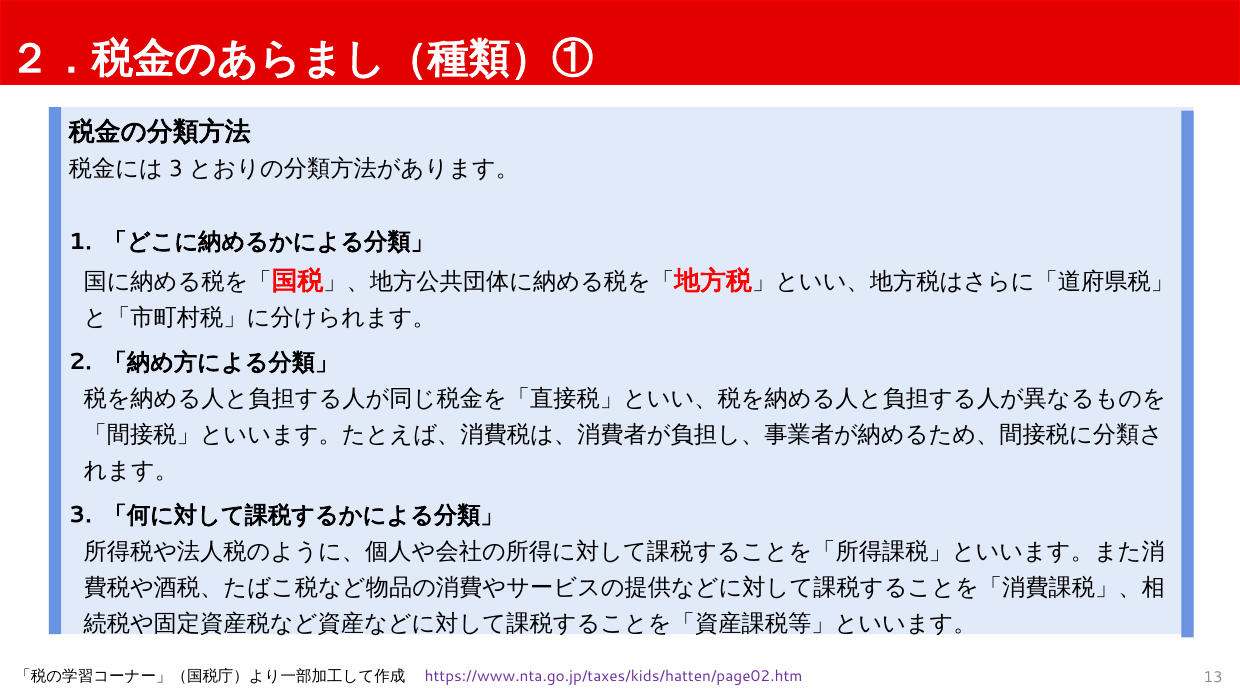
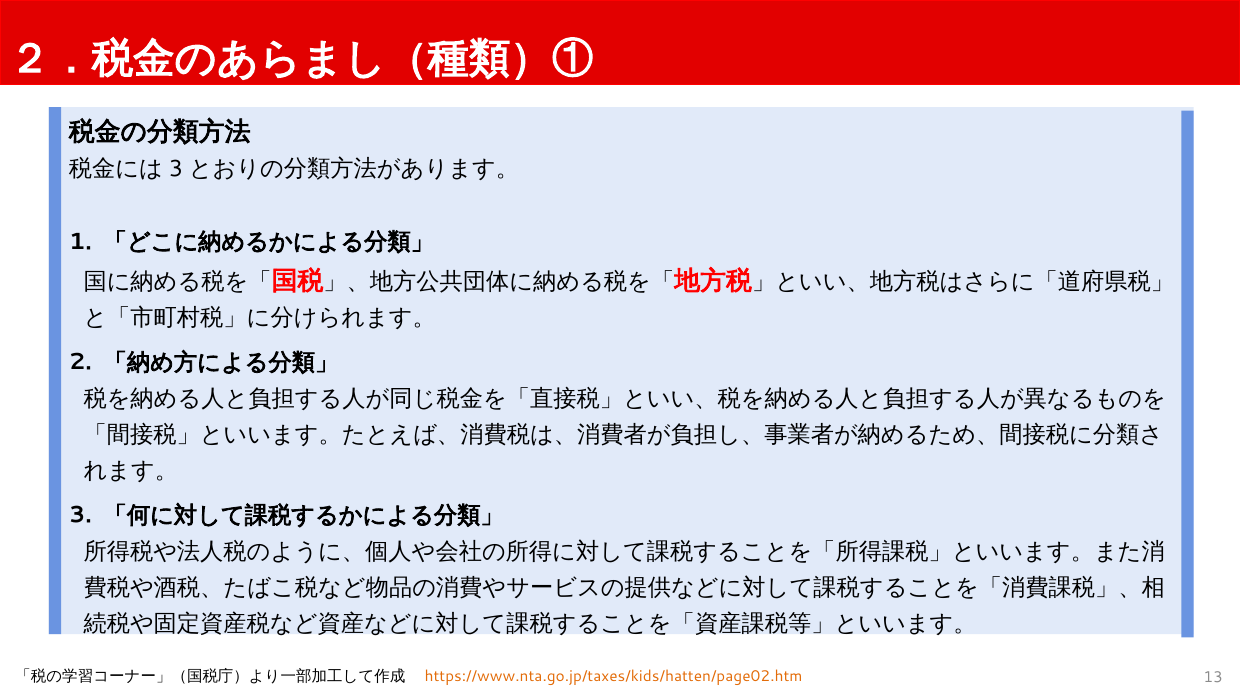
https://www.nta.go.jp/taxes/kids/hatten/page02.htm colour: purple -> orange
